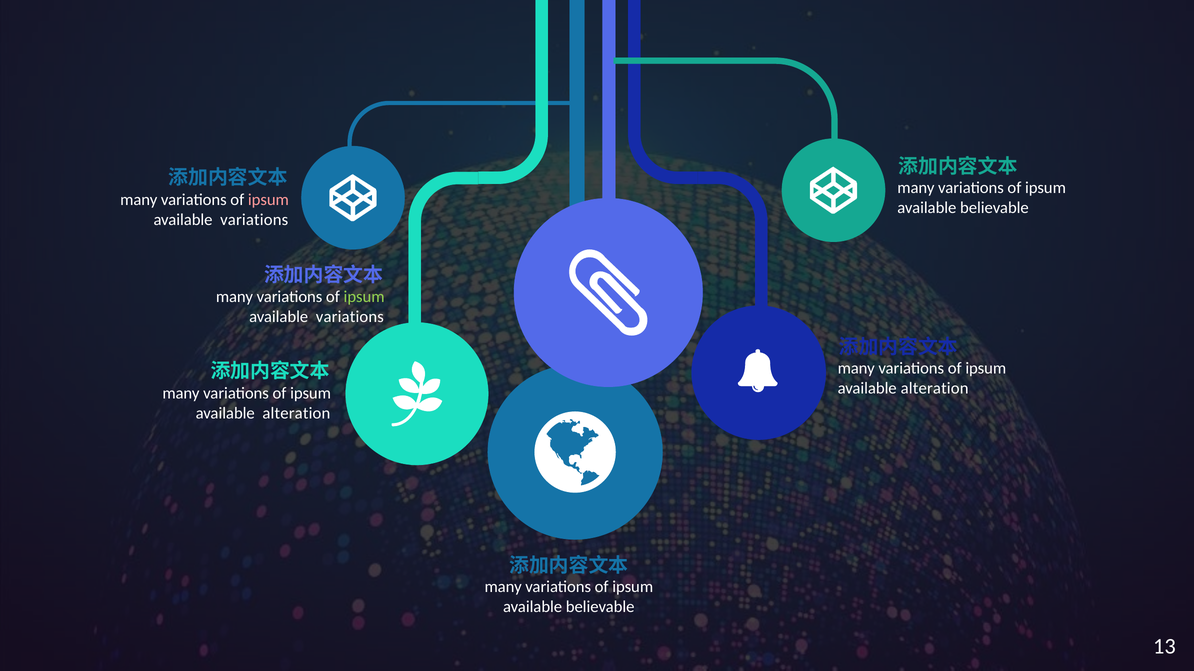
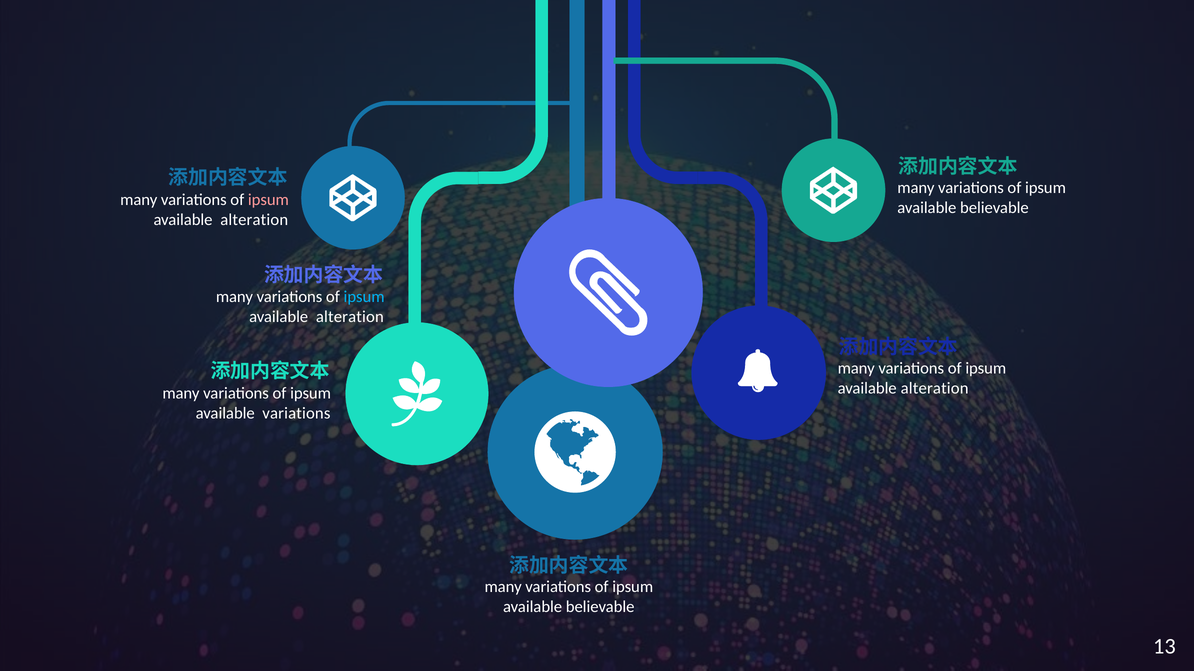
variations at (254, 220): variations -> alteration
ipsum at (364, 297) colour: light green -> light blue
variations at (350, 317): variations -> alteration
alteration at (296, 413): alteration -> variations
